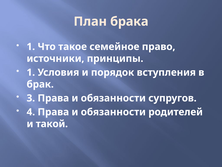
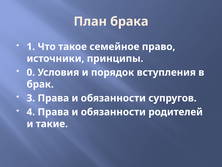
1 at (31, 72): 1 -> 0
такой: такой -> такие
